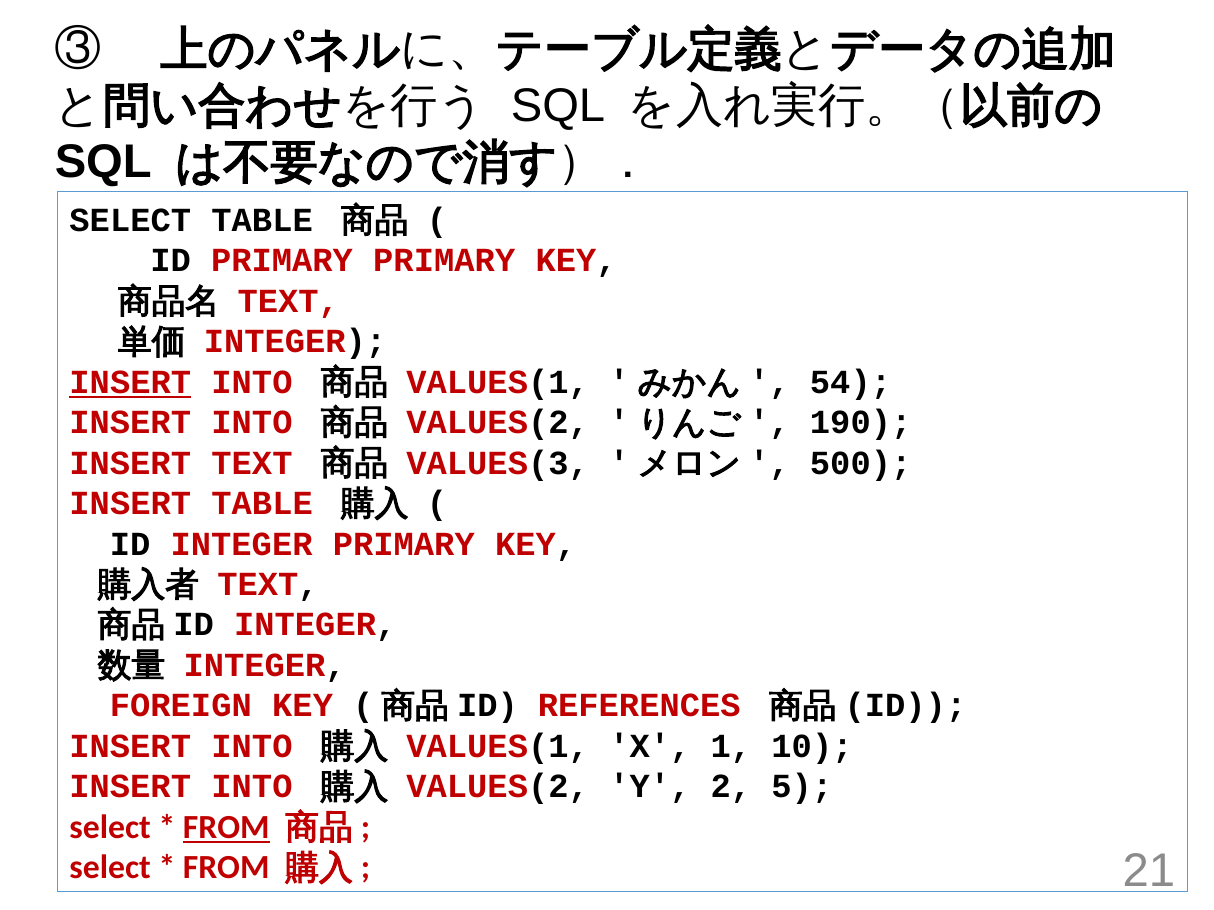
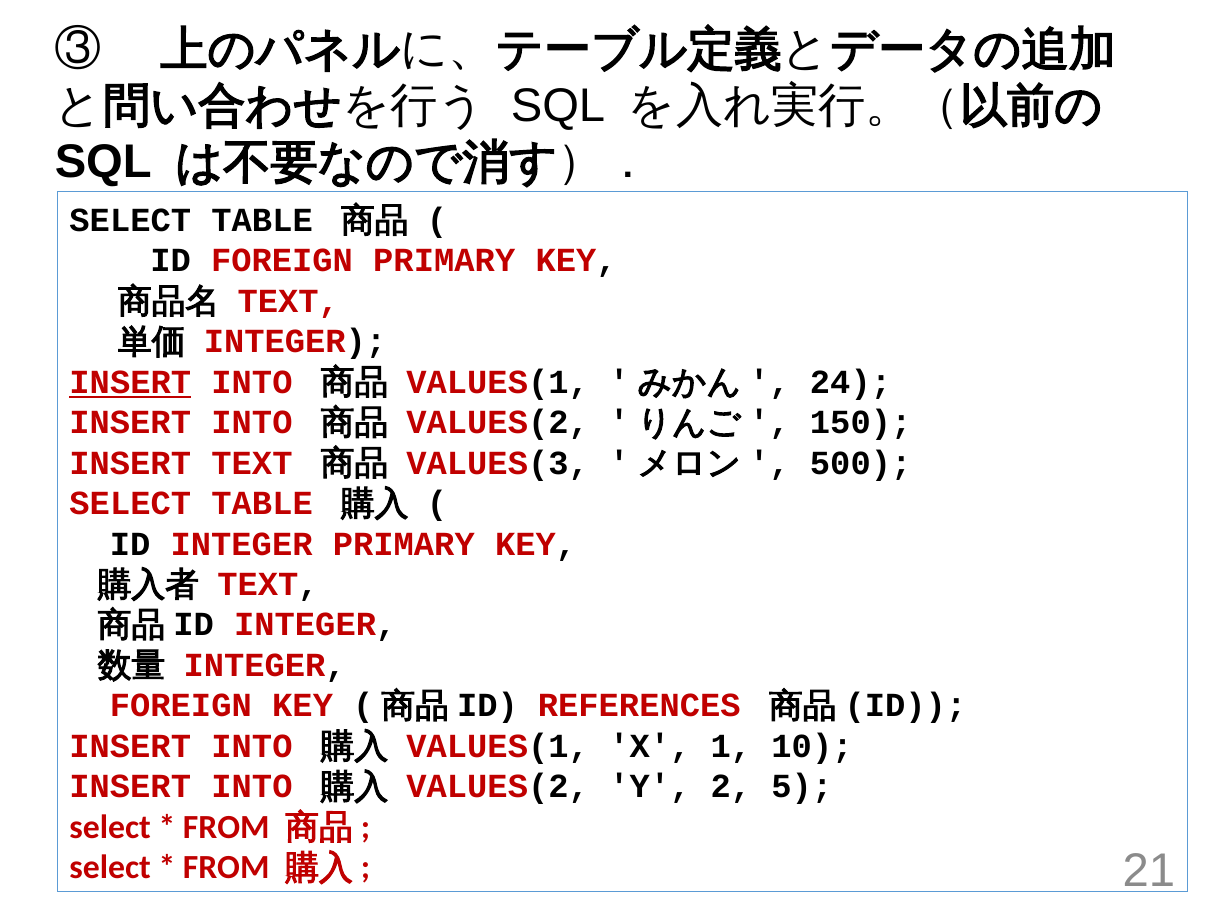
ID PRIMARY: PRIMARY -> FOREIGN
54: 54 -> 24
190: 190 -> 150
INSERT at (130, 504): INSERT -> SELECT
FROM at (226, 828) underline: present -> none
